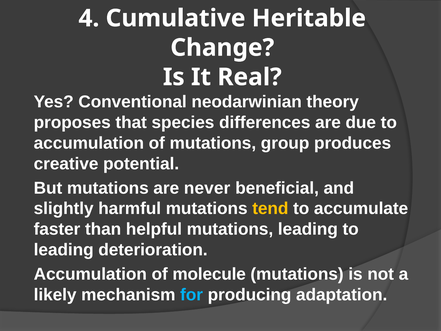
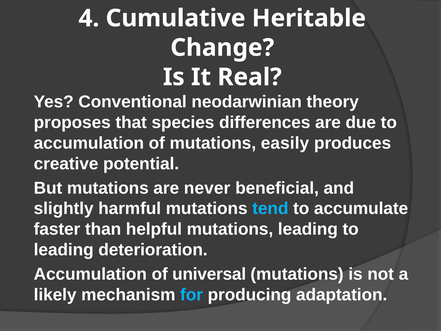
group: group -> easily
tend colour: yellow -> light blue
molecule: molecule -> universal
